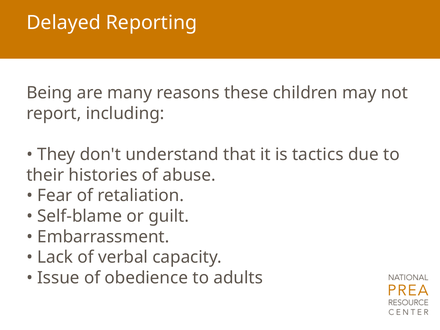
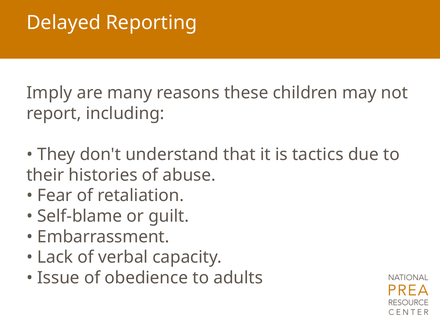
Being: Being -> Imply
